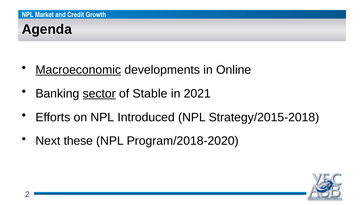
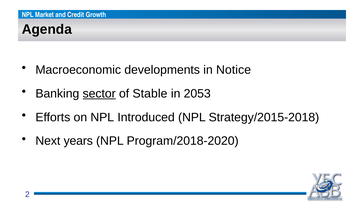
Macroeconomic underline: present -> none
Online: Online -> Notice
2021: 2021 -> 2053
these: these -> years
